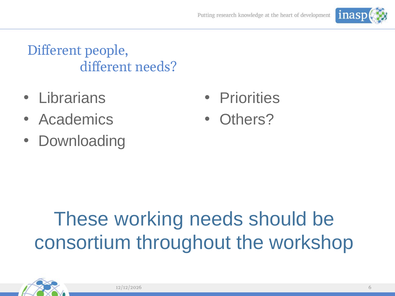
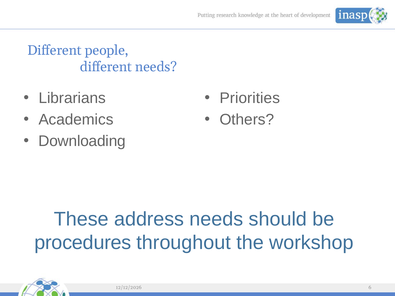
working: working -> address
consortium: consortium -> procedures
